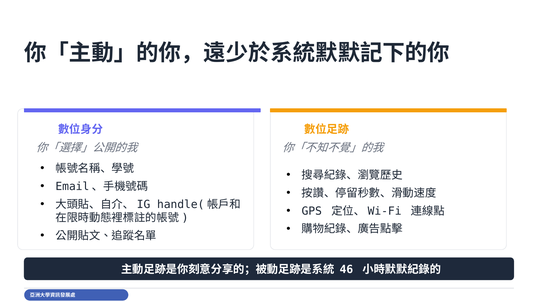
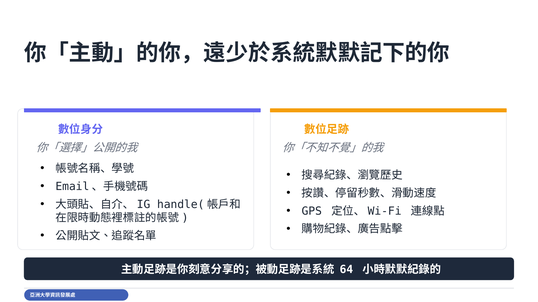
46: 46 -> 64
